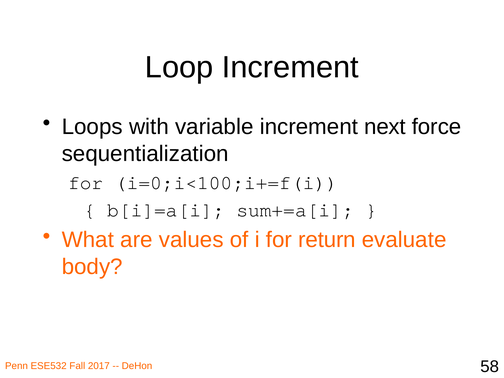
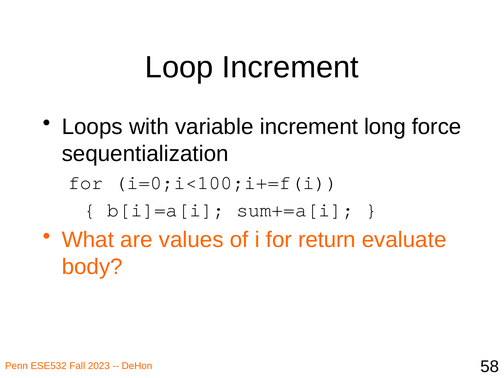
next: next -> long
2017: 2017 -> 2023
